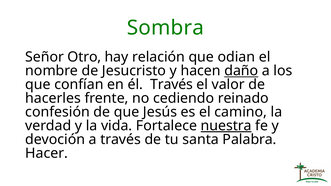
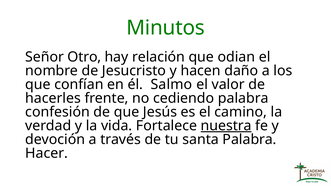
Sombra: Sombra -> Minutos
daño underline: present -> none
él Través: Través -> Salmo
cediendo reinado: reinado -> palabra
